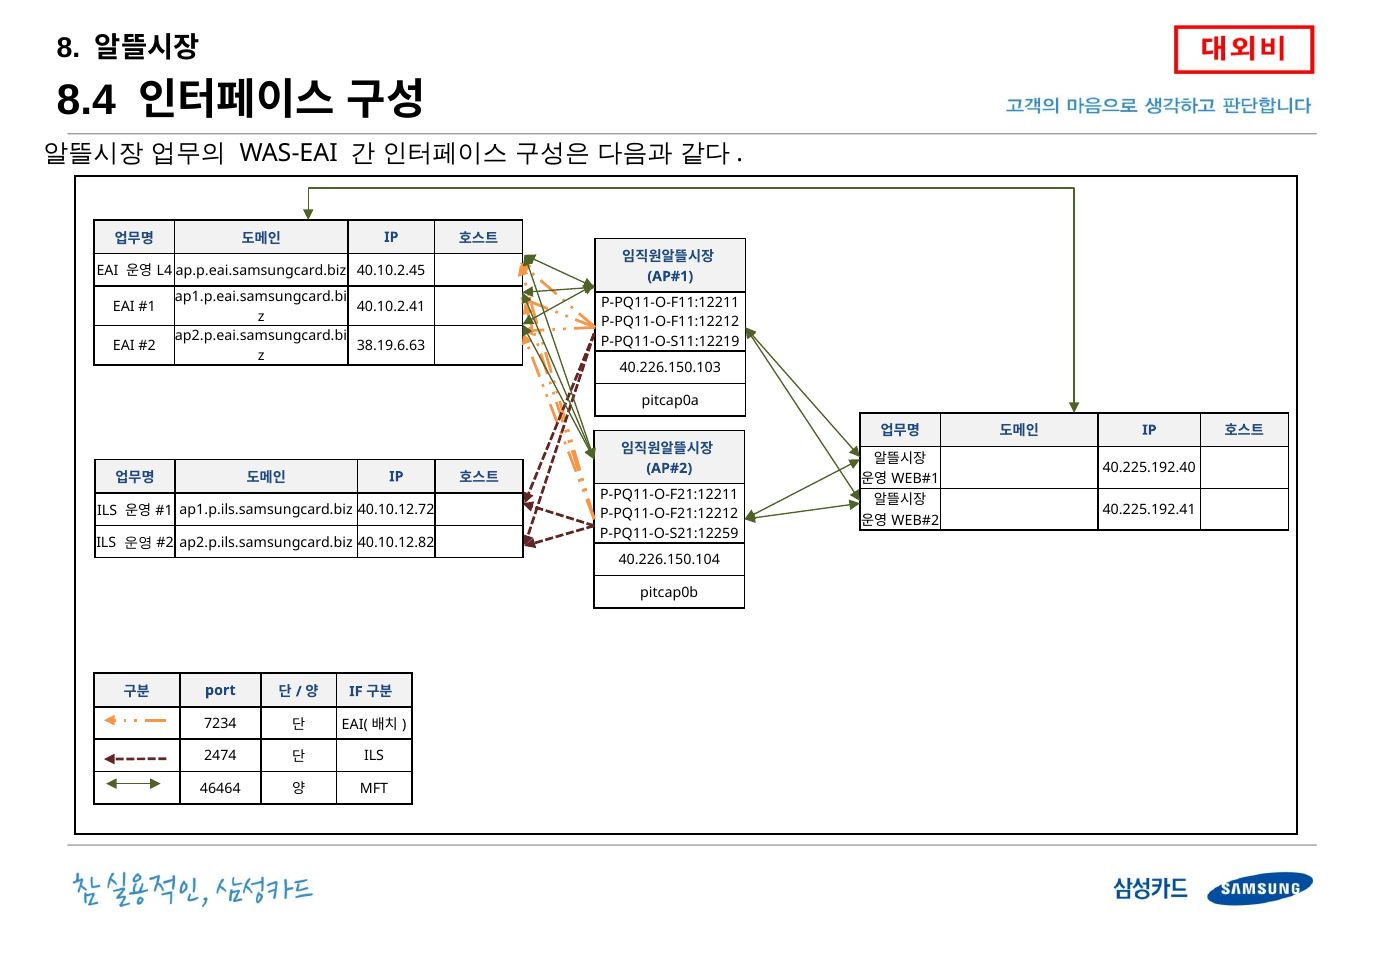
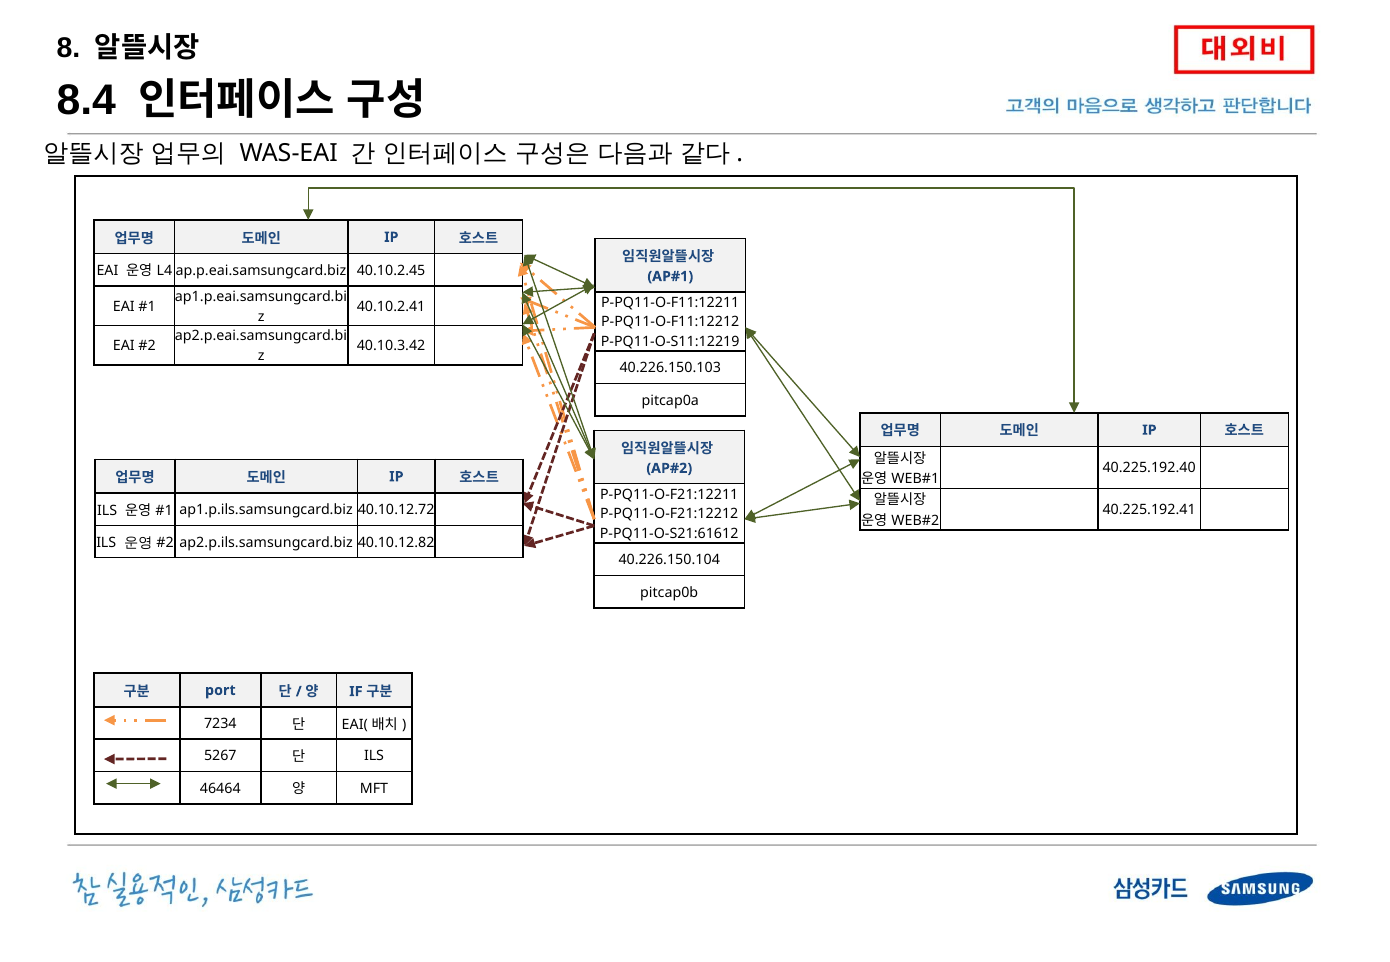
38.19.6.63: 38.19.6.63 -> 40.10.3.42
P-PQ11-O-S21:12259: P-PQ11-O-S21:12259 -> P-PQ11-O-S21:61612
2474: 2474 -> 5267
